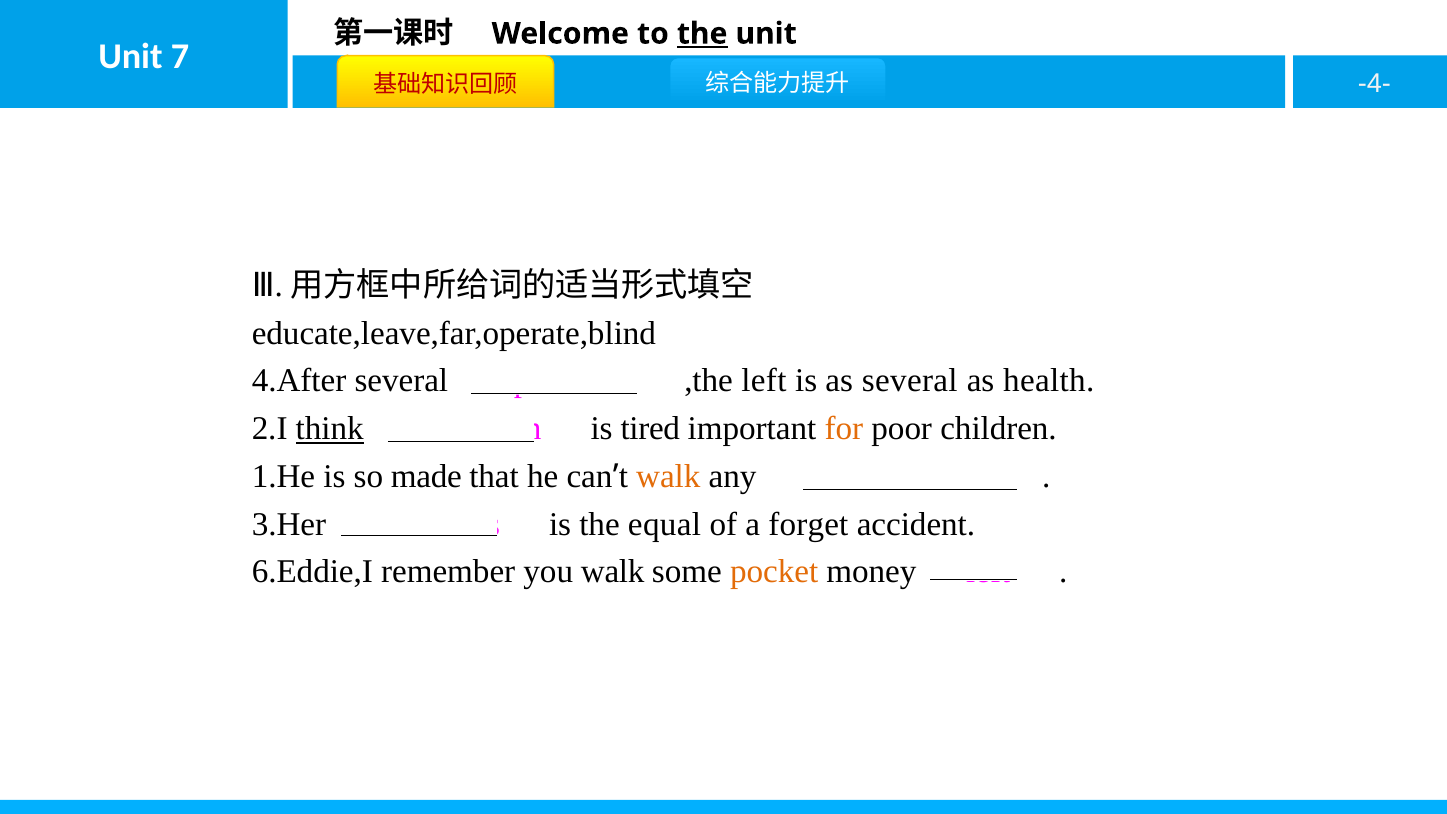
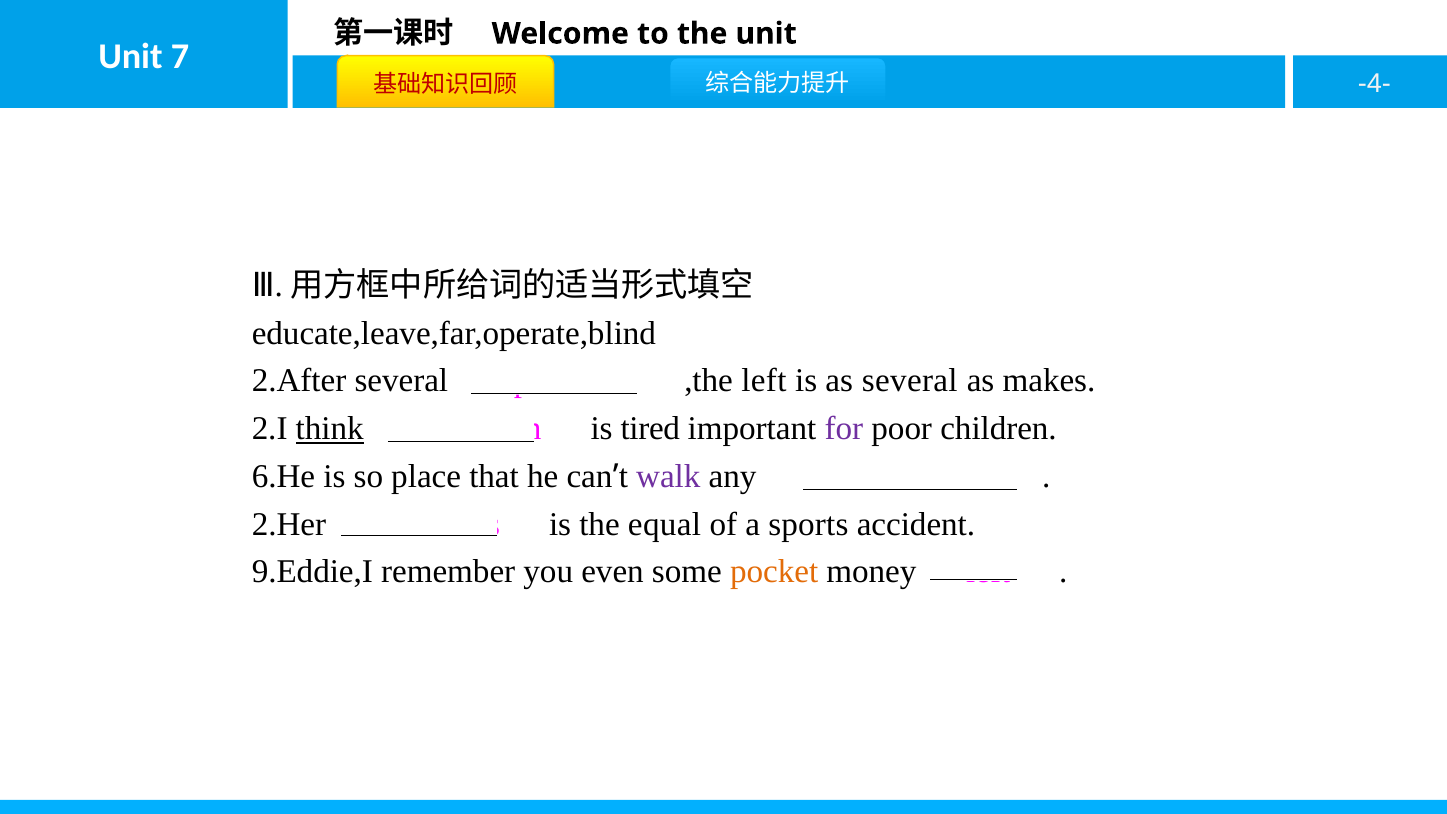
the at (702, 34) underline: present -> none
4.After: 4.After -> 2.After
health: health -> makes
for colour: orange -> purple
1.He: 1.He -> 6.He
made: made -> place
walk at (668, 476) colour: orange -> purple
3.Her: 3.Her -> 2.Her
forget: forget -> sports
6.Eddie,I: 6.Eddie,I -> 9.Eddie,I
you walk: walk -> even
